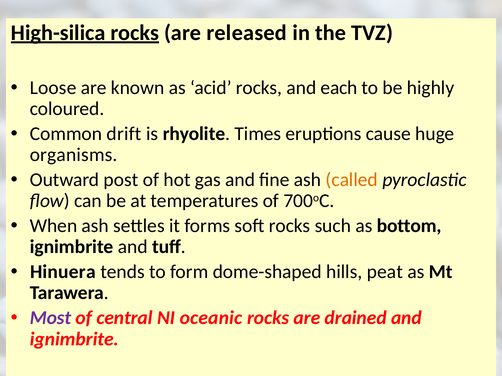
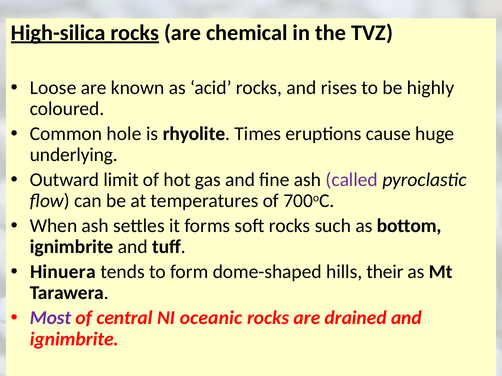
released: released -> chemical
each: each -> rises
drift: drift -> hole
organisms: organisms -> underlying
post: post -> limit
called colour: orange -> purple
peat: peat -> their
